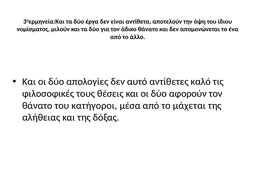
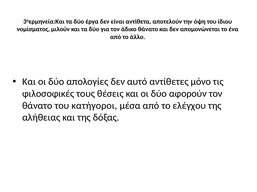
καλό: καλό -> μόνο
μάχεται: μάχεται -> ελέγχου
